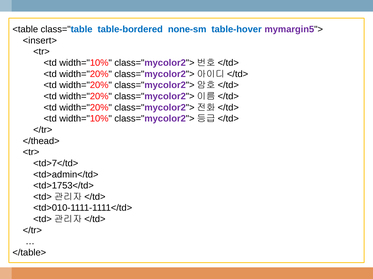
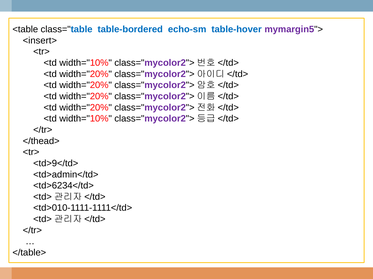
none-sm: none-sm -> echo-sm
<td>7</td>: <td>7</td> -> <td>9</td>
<td>1753</td>: <td>1753</td> -> <td>6234</td>
